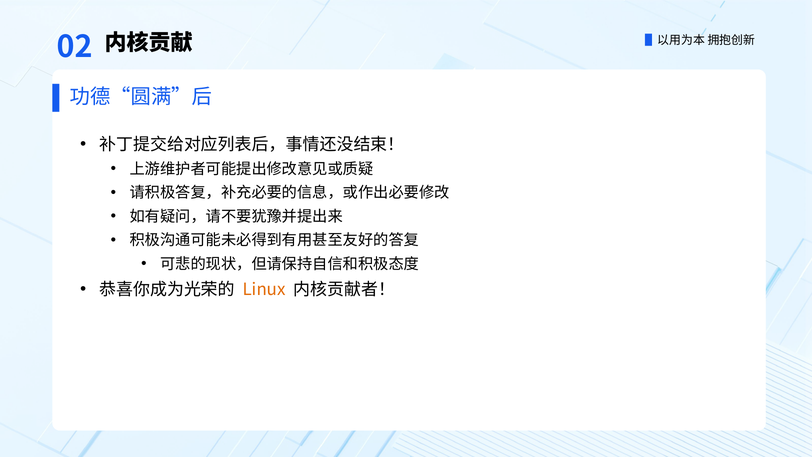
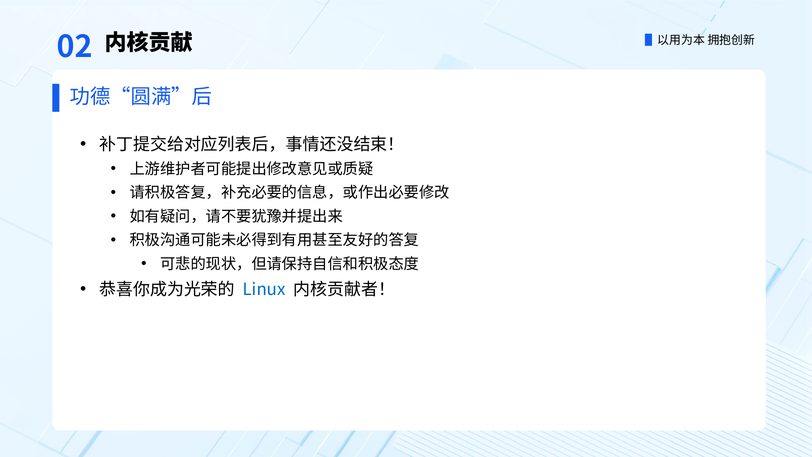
Linux colour: orange -> blue
